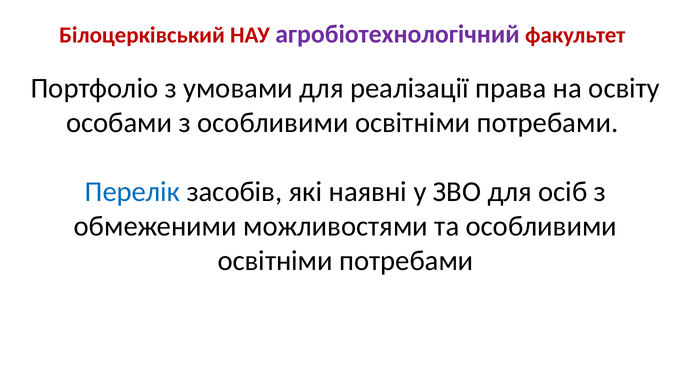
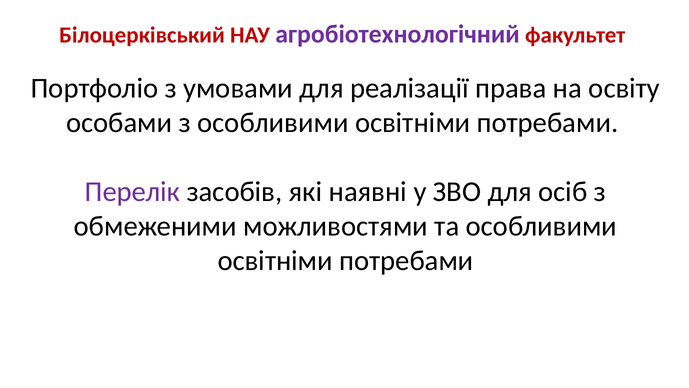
Перелік colour: blue -> purple
